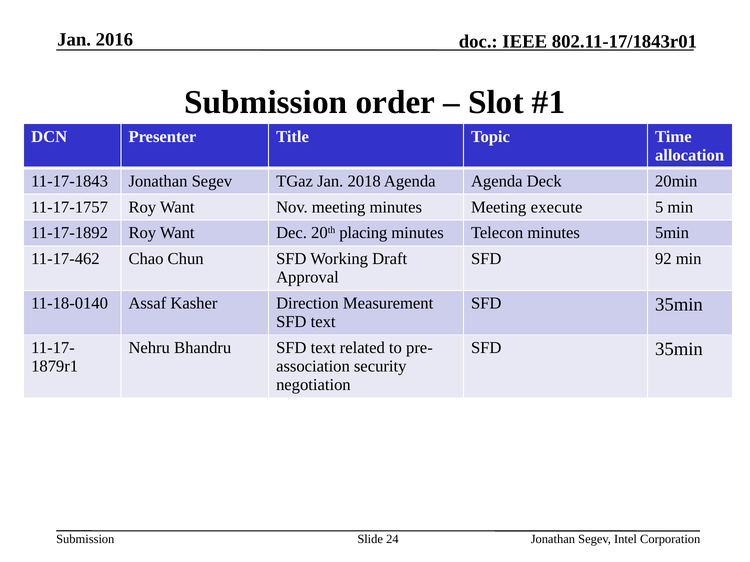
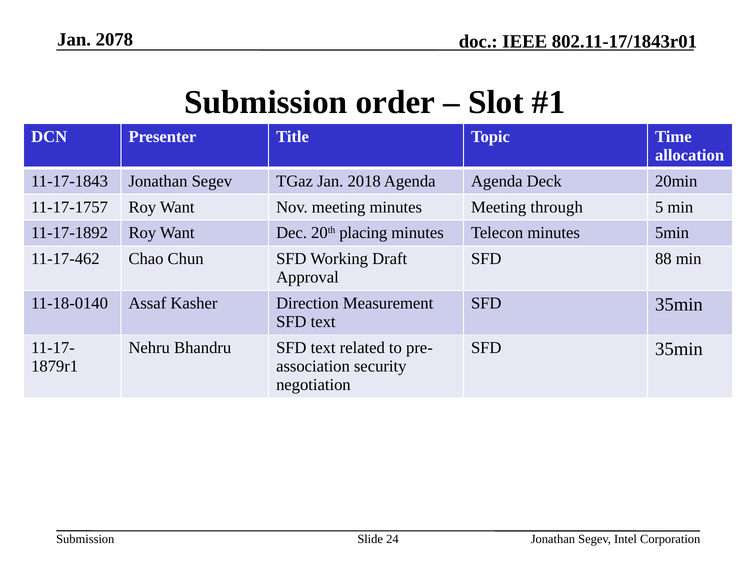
2016: 2016 -> 2078
execute: execute -> through
92: 92 -> 88
